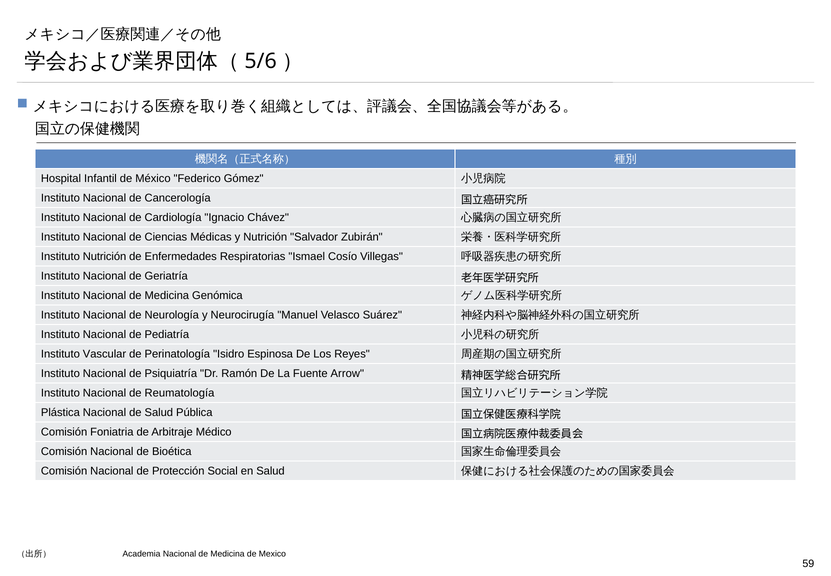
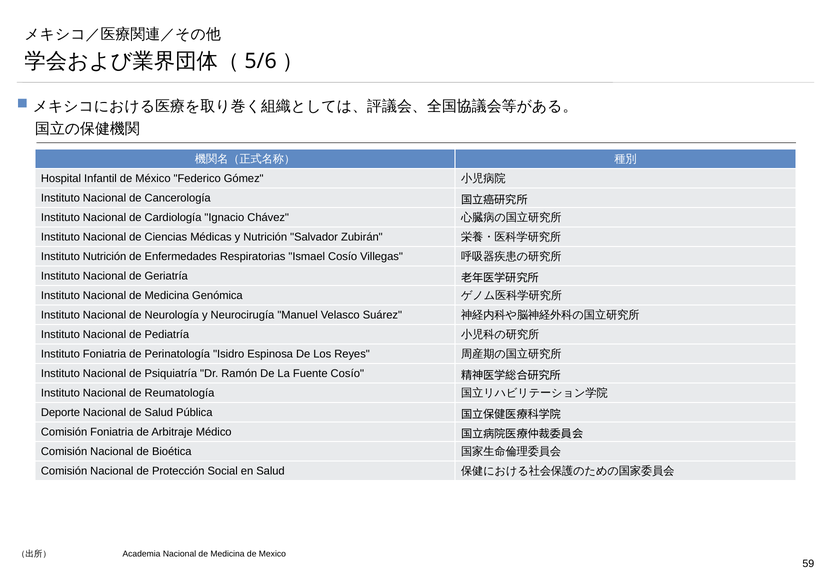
Instituto Vascular: Vascular -> Foniatria
Fuente Arrow: Arrow -> Cosío
Plástica: Plástica -> Deporte
